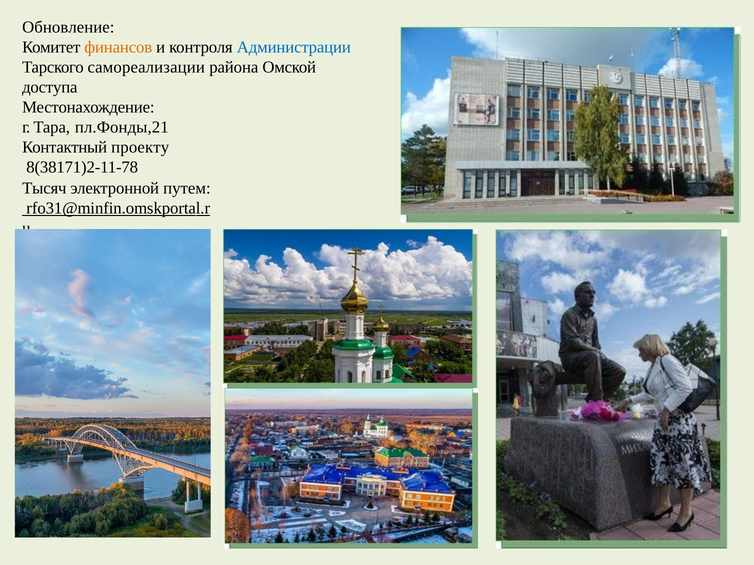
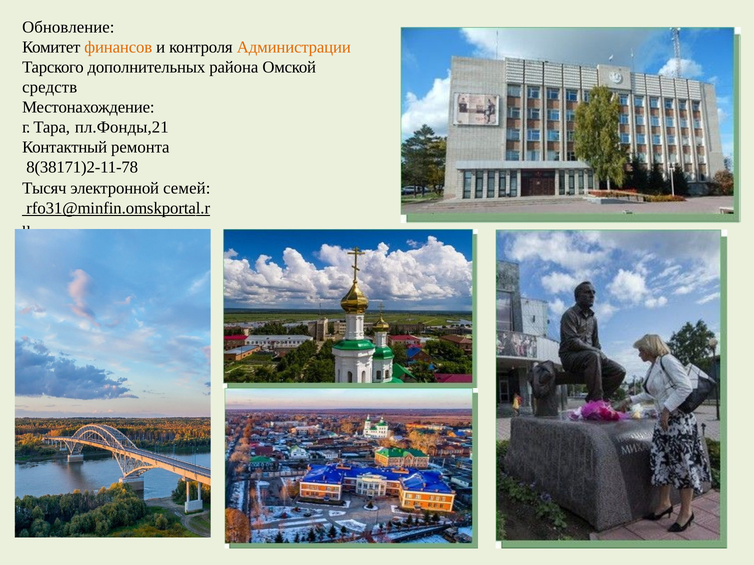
Администрации colour: blue -> orange
самореализации: самореализации -> дополнительных
доступа: доступа -> средств
проекту: проекту -> ремонта
путем: путем -> семей
